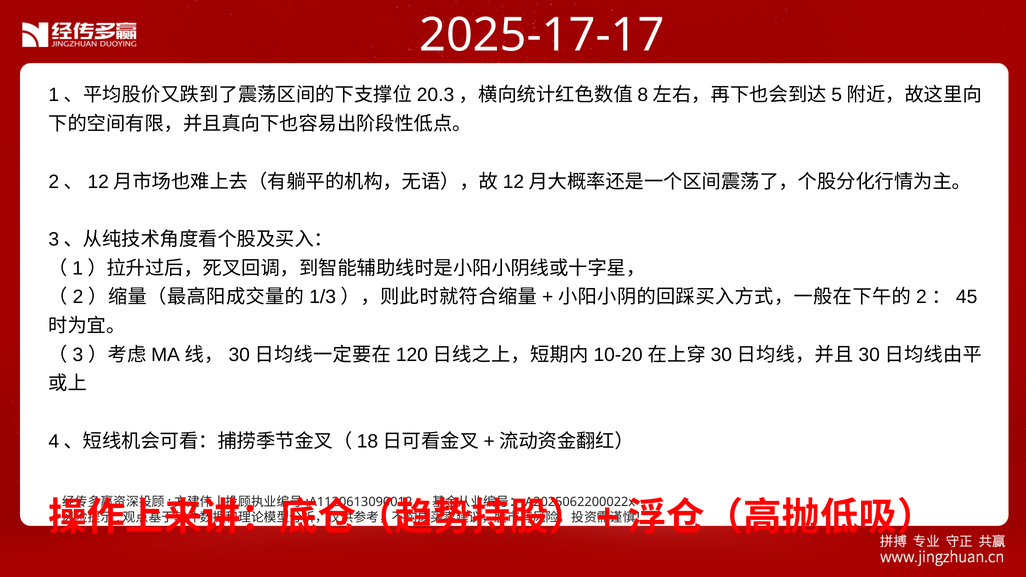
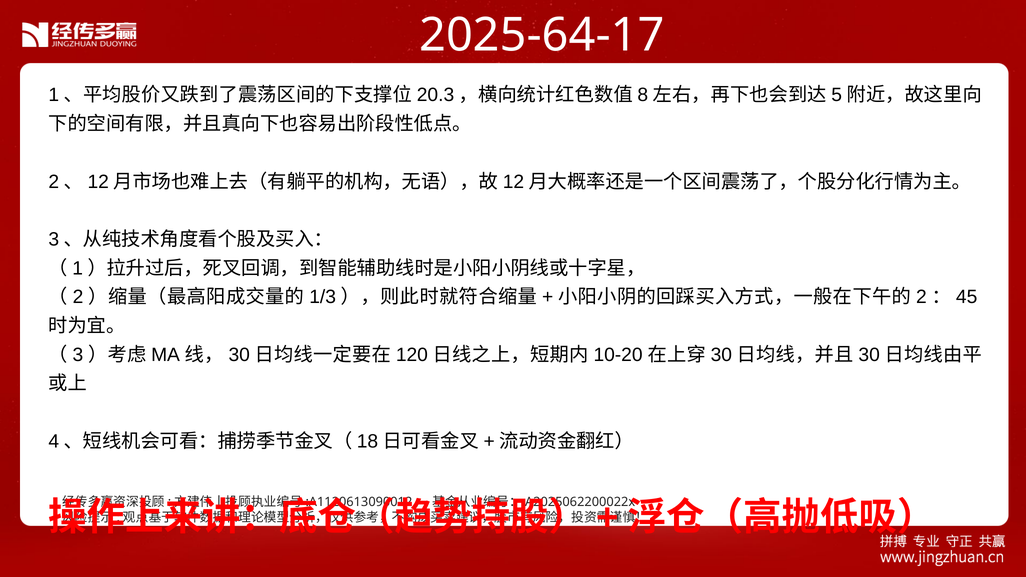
2025-17-17: 2025-17-17 -> 2025-64-17
